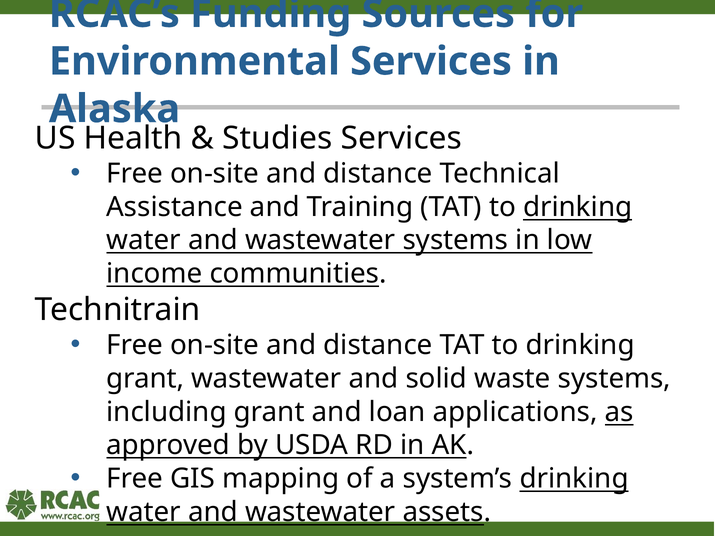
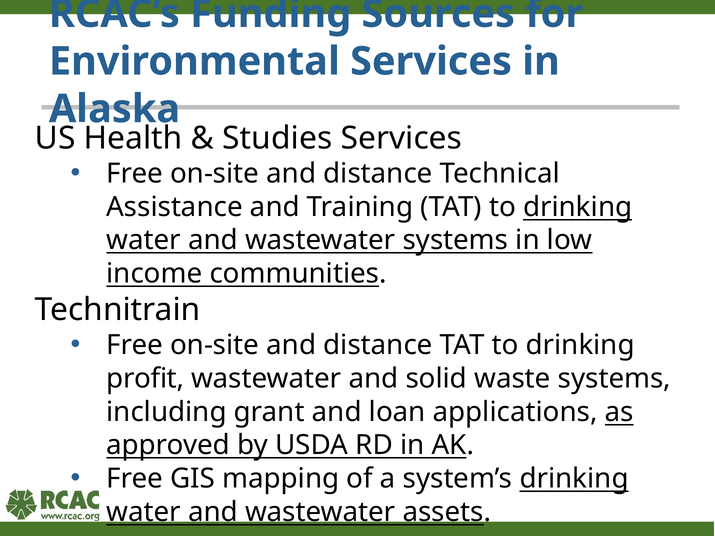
grant at (145, 379): grant -> profit
